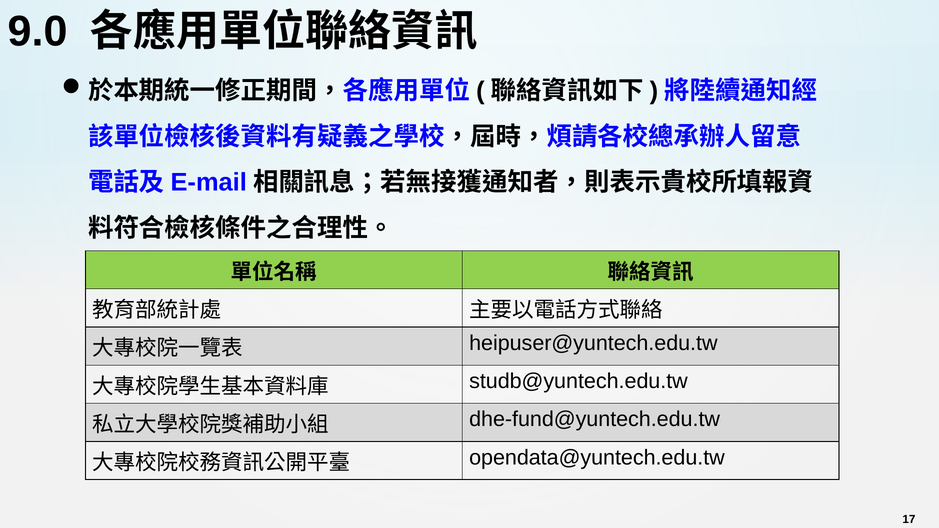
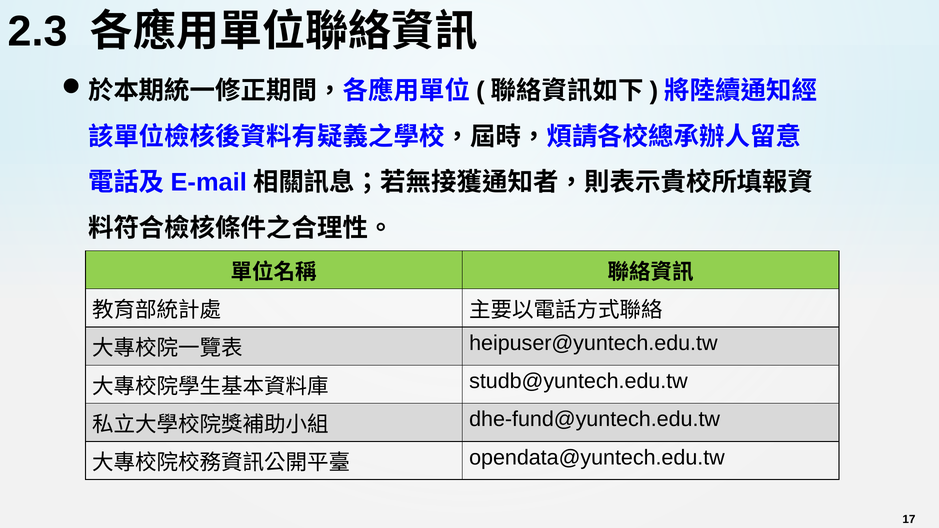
9.0: 9.0 -> 2.3
